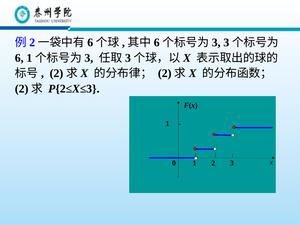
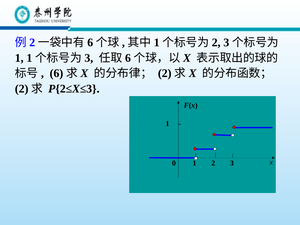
6 at (157, 43): 6 -> 1
3 at (216, 43): 3 -> 2
6 at (19, 58): 6 -> 1
3 at (128, 58): 3 -> 6
2 at (56, 73): 2 -> 6
